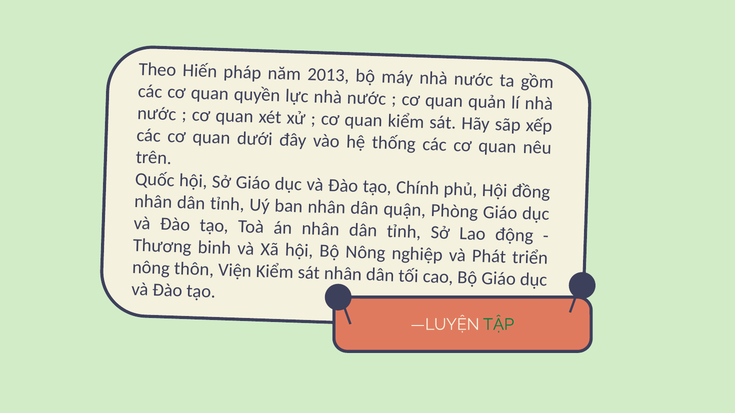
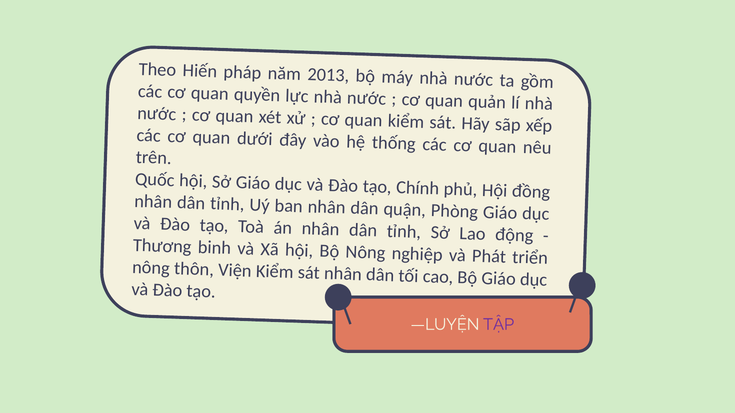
TẬP colour: green -> purple
